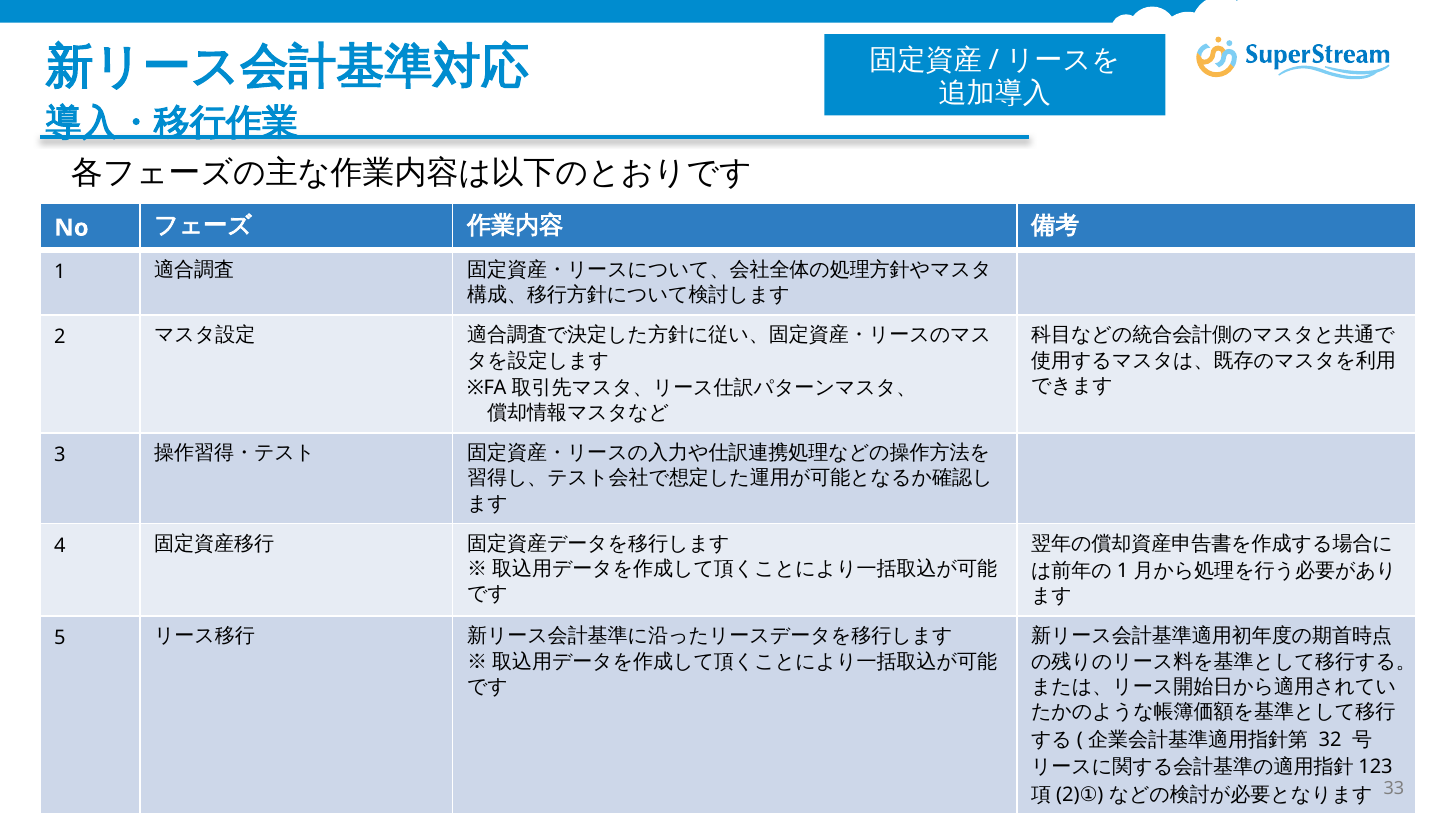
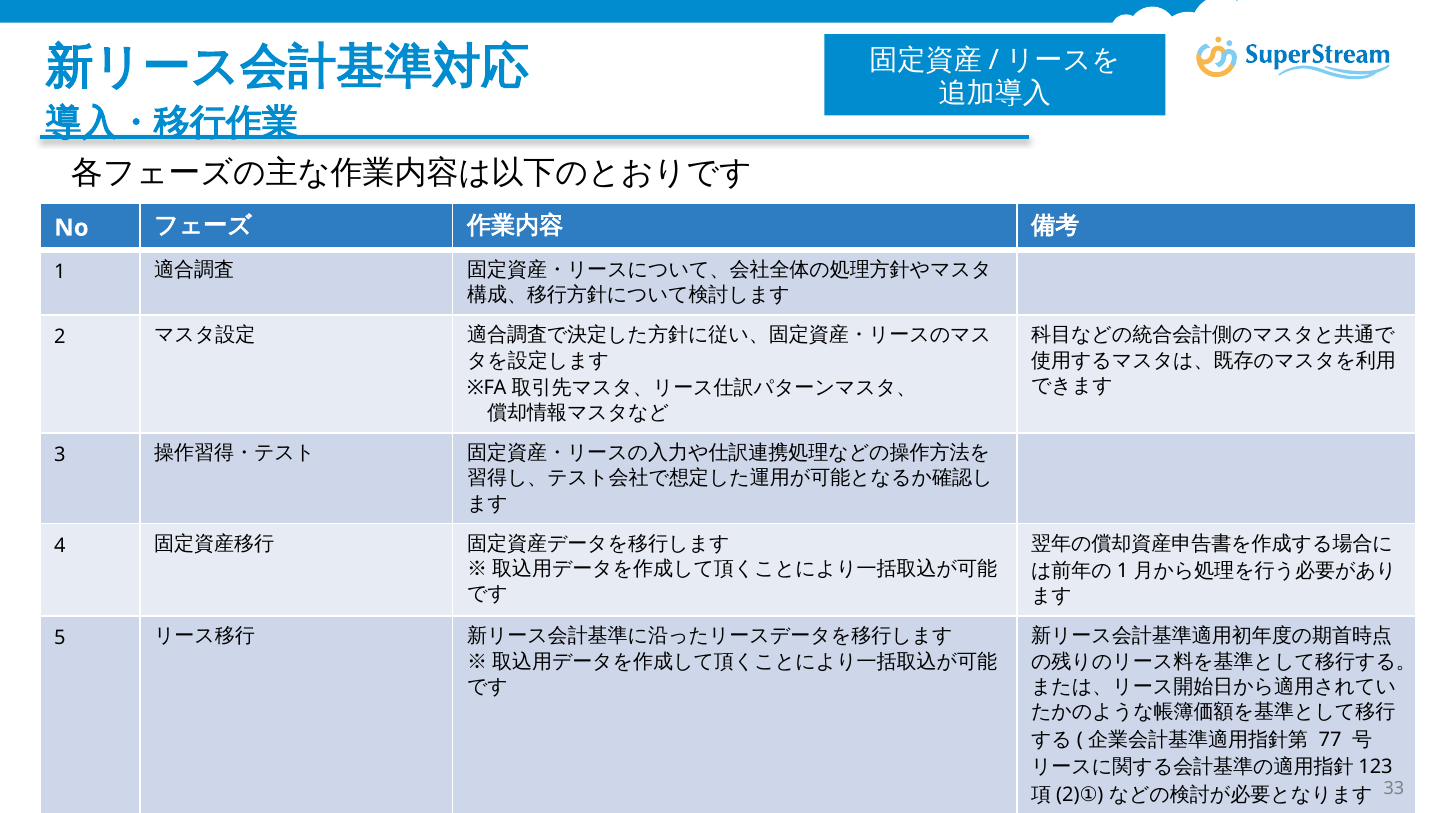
32: 32 -> 77
